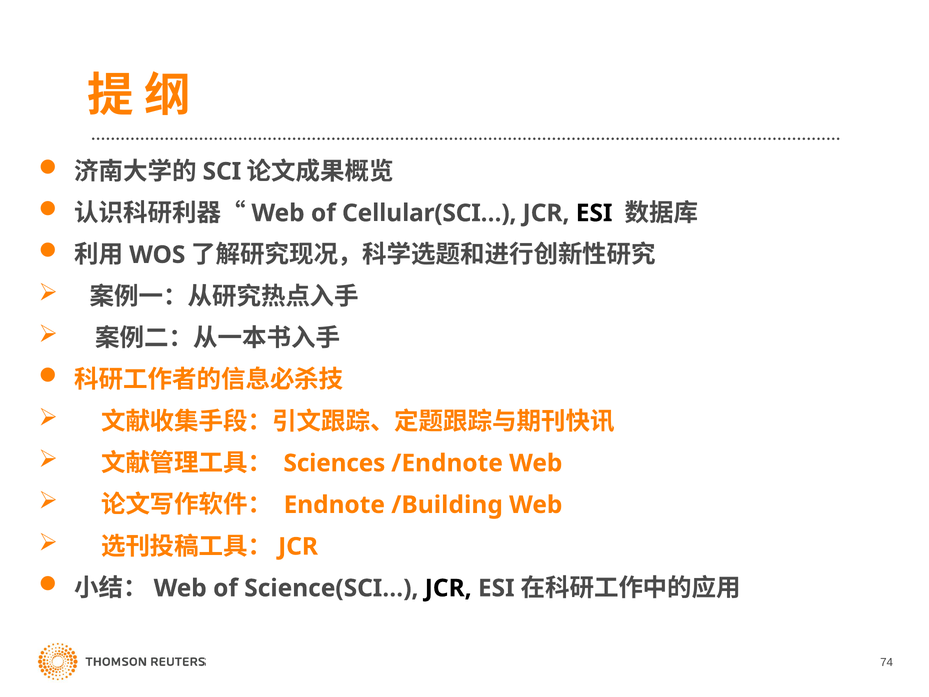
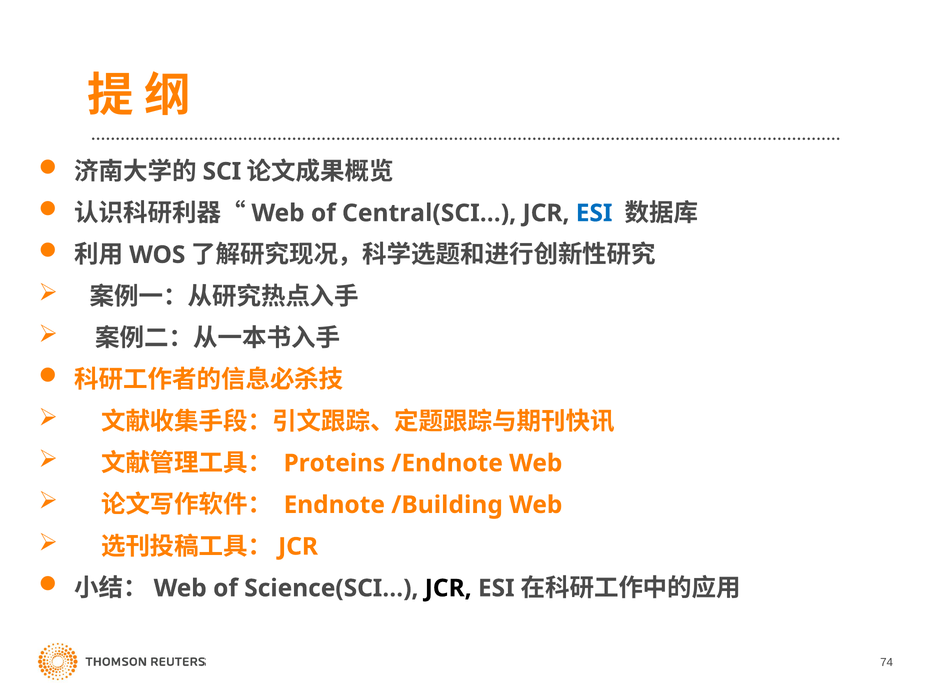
Cellular(SCI…: Cellular(SCI… -> Central(SCI…
ESI at (594, 213) colour: black -> blue
Sciences: Sciences -> Proteins
